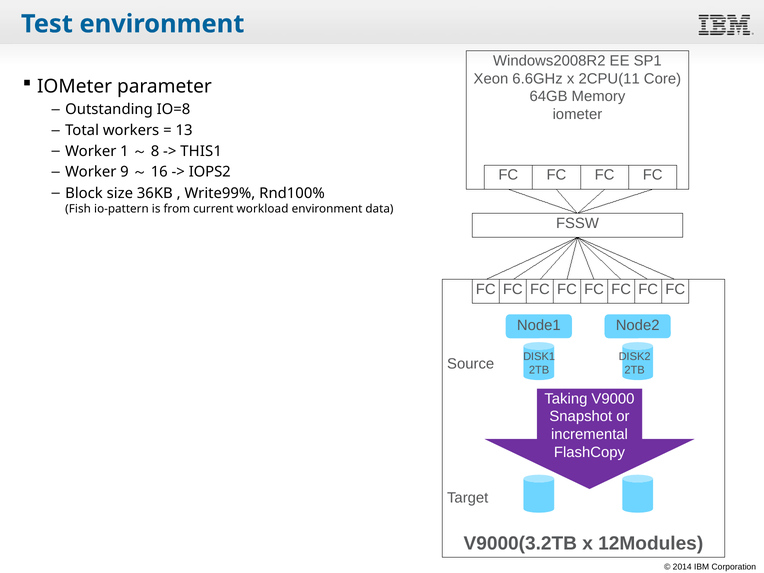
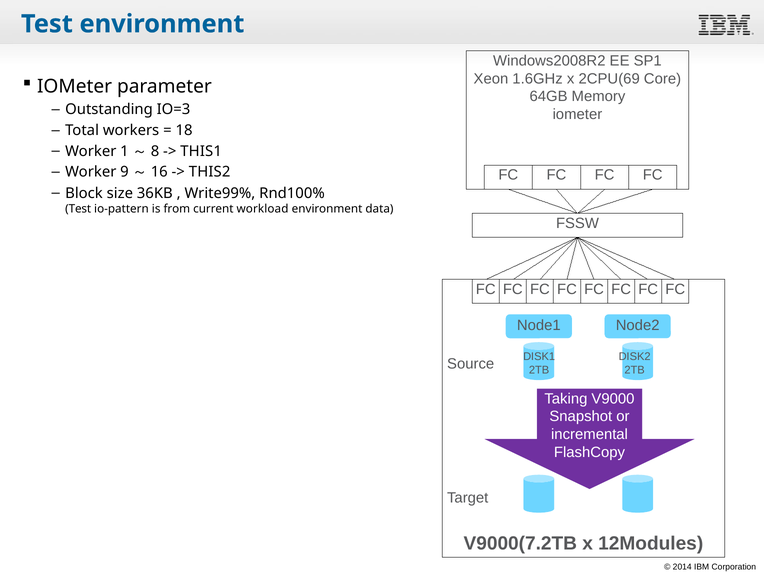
6.6GHz: 6.6GHz -> 1.6GHz
2CPU(11: 2CPU(11 -> 2CPU(69
IO=8: IO=8 -> IO=3
13: 13 -> 18
IOPS2: IOPS2 -> THIS2
Fish at (78, 209): Fish -> Test
V9000(3.2TB: V9000(3.2TB -> V9000(7.2TB
